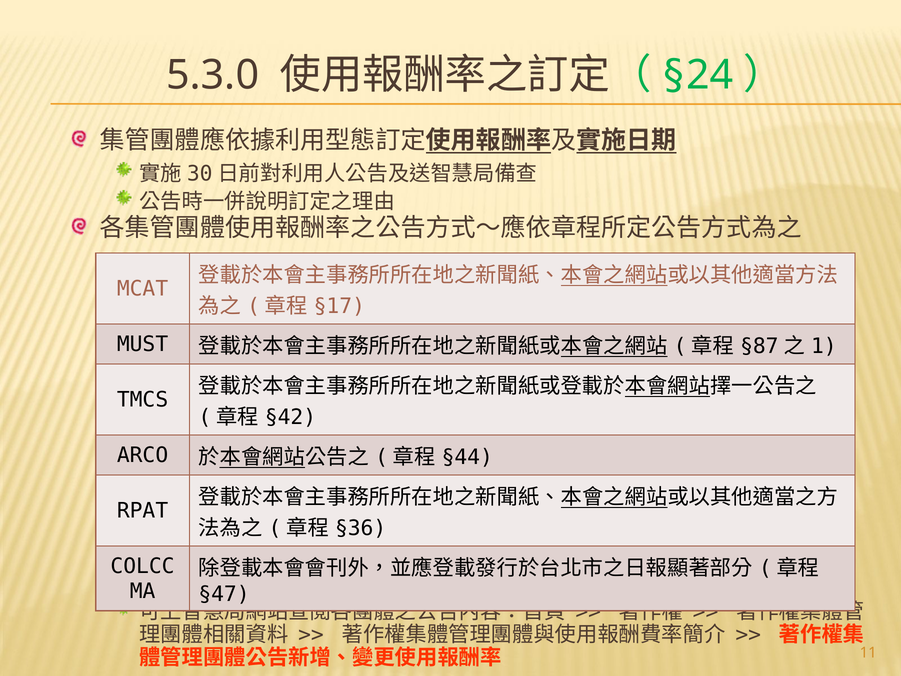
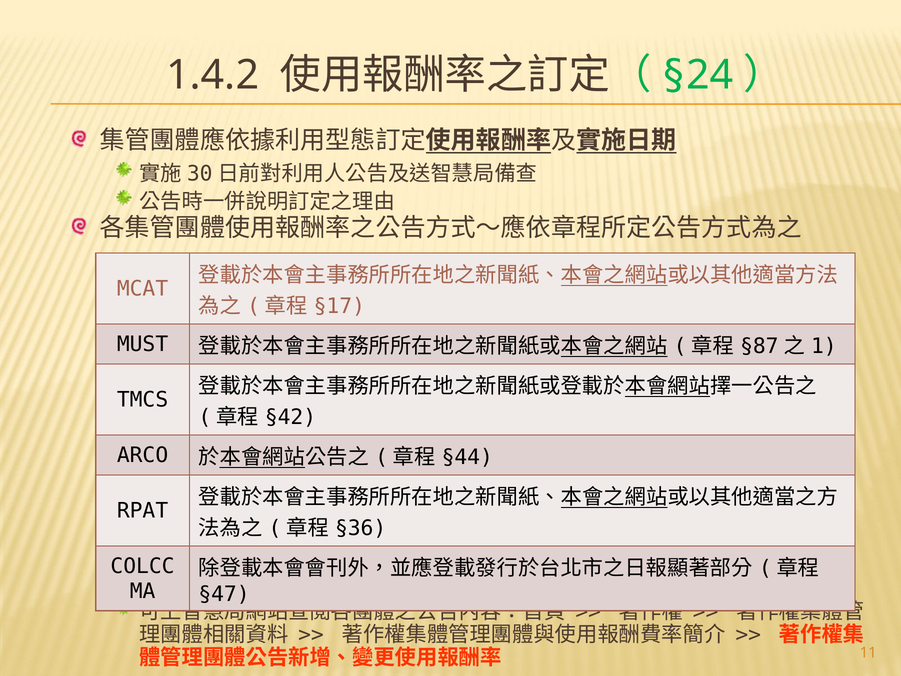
5.3.0: 5.3.0 -> 1.4.2
